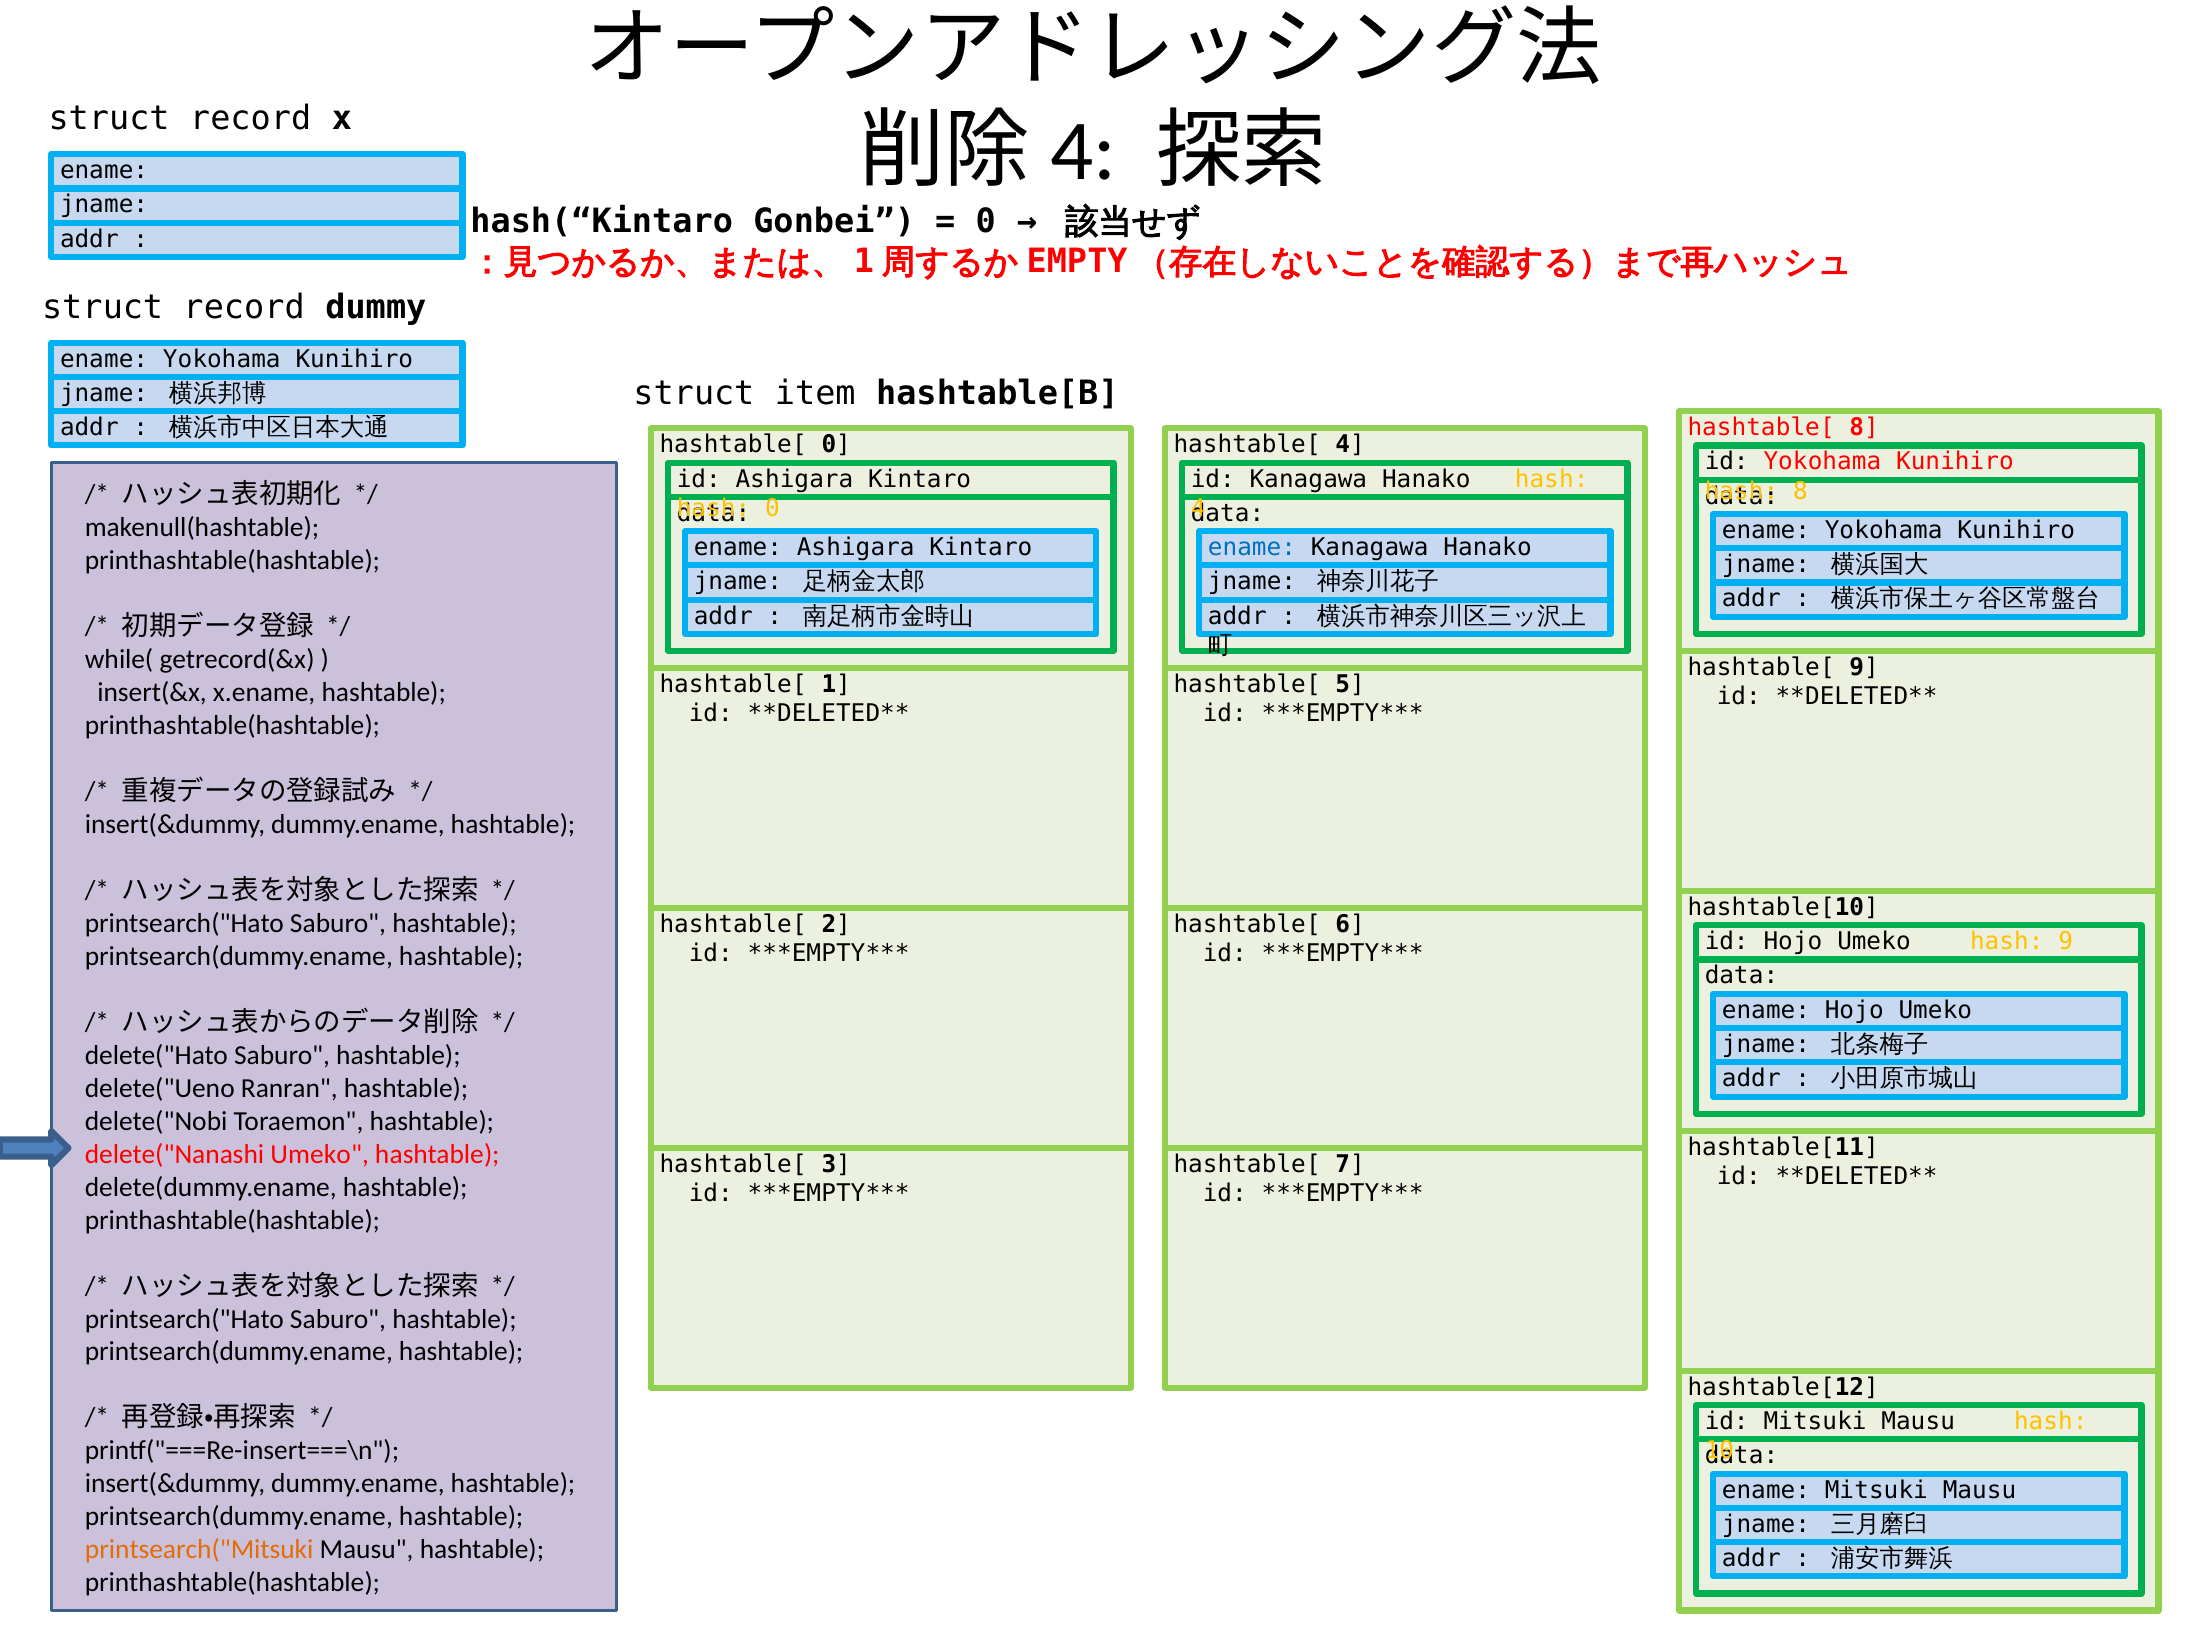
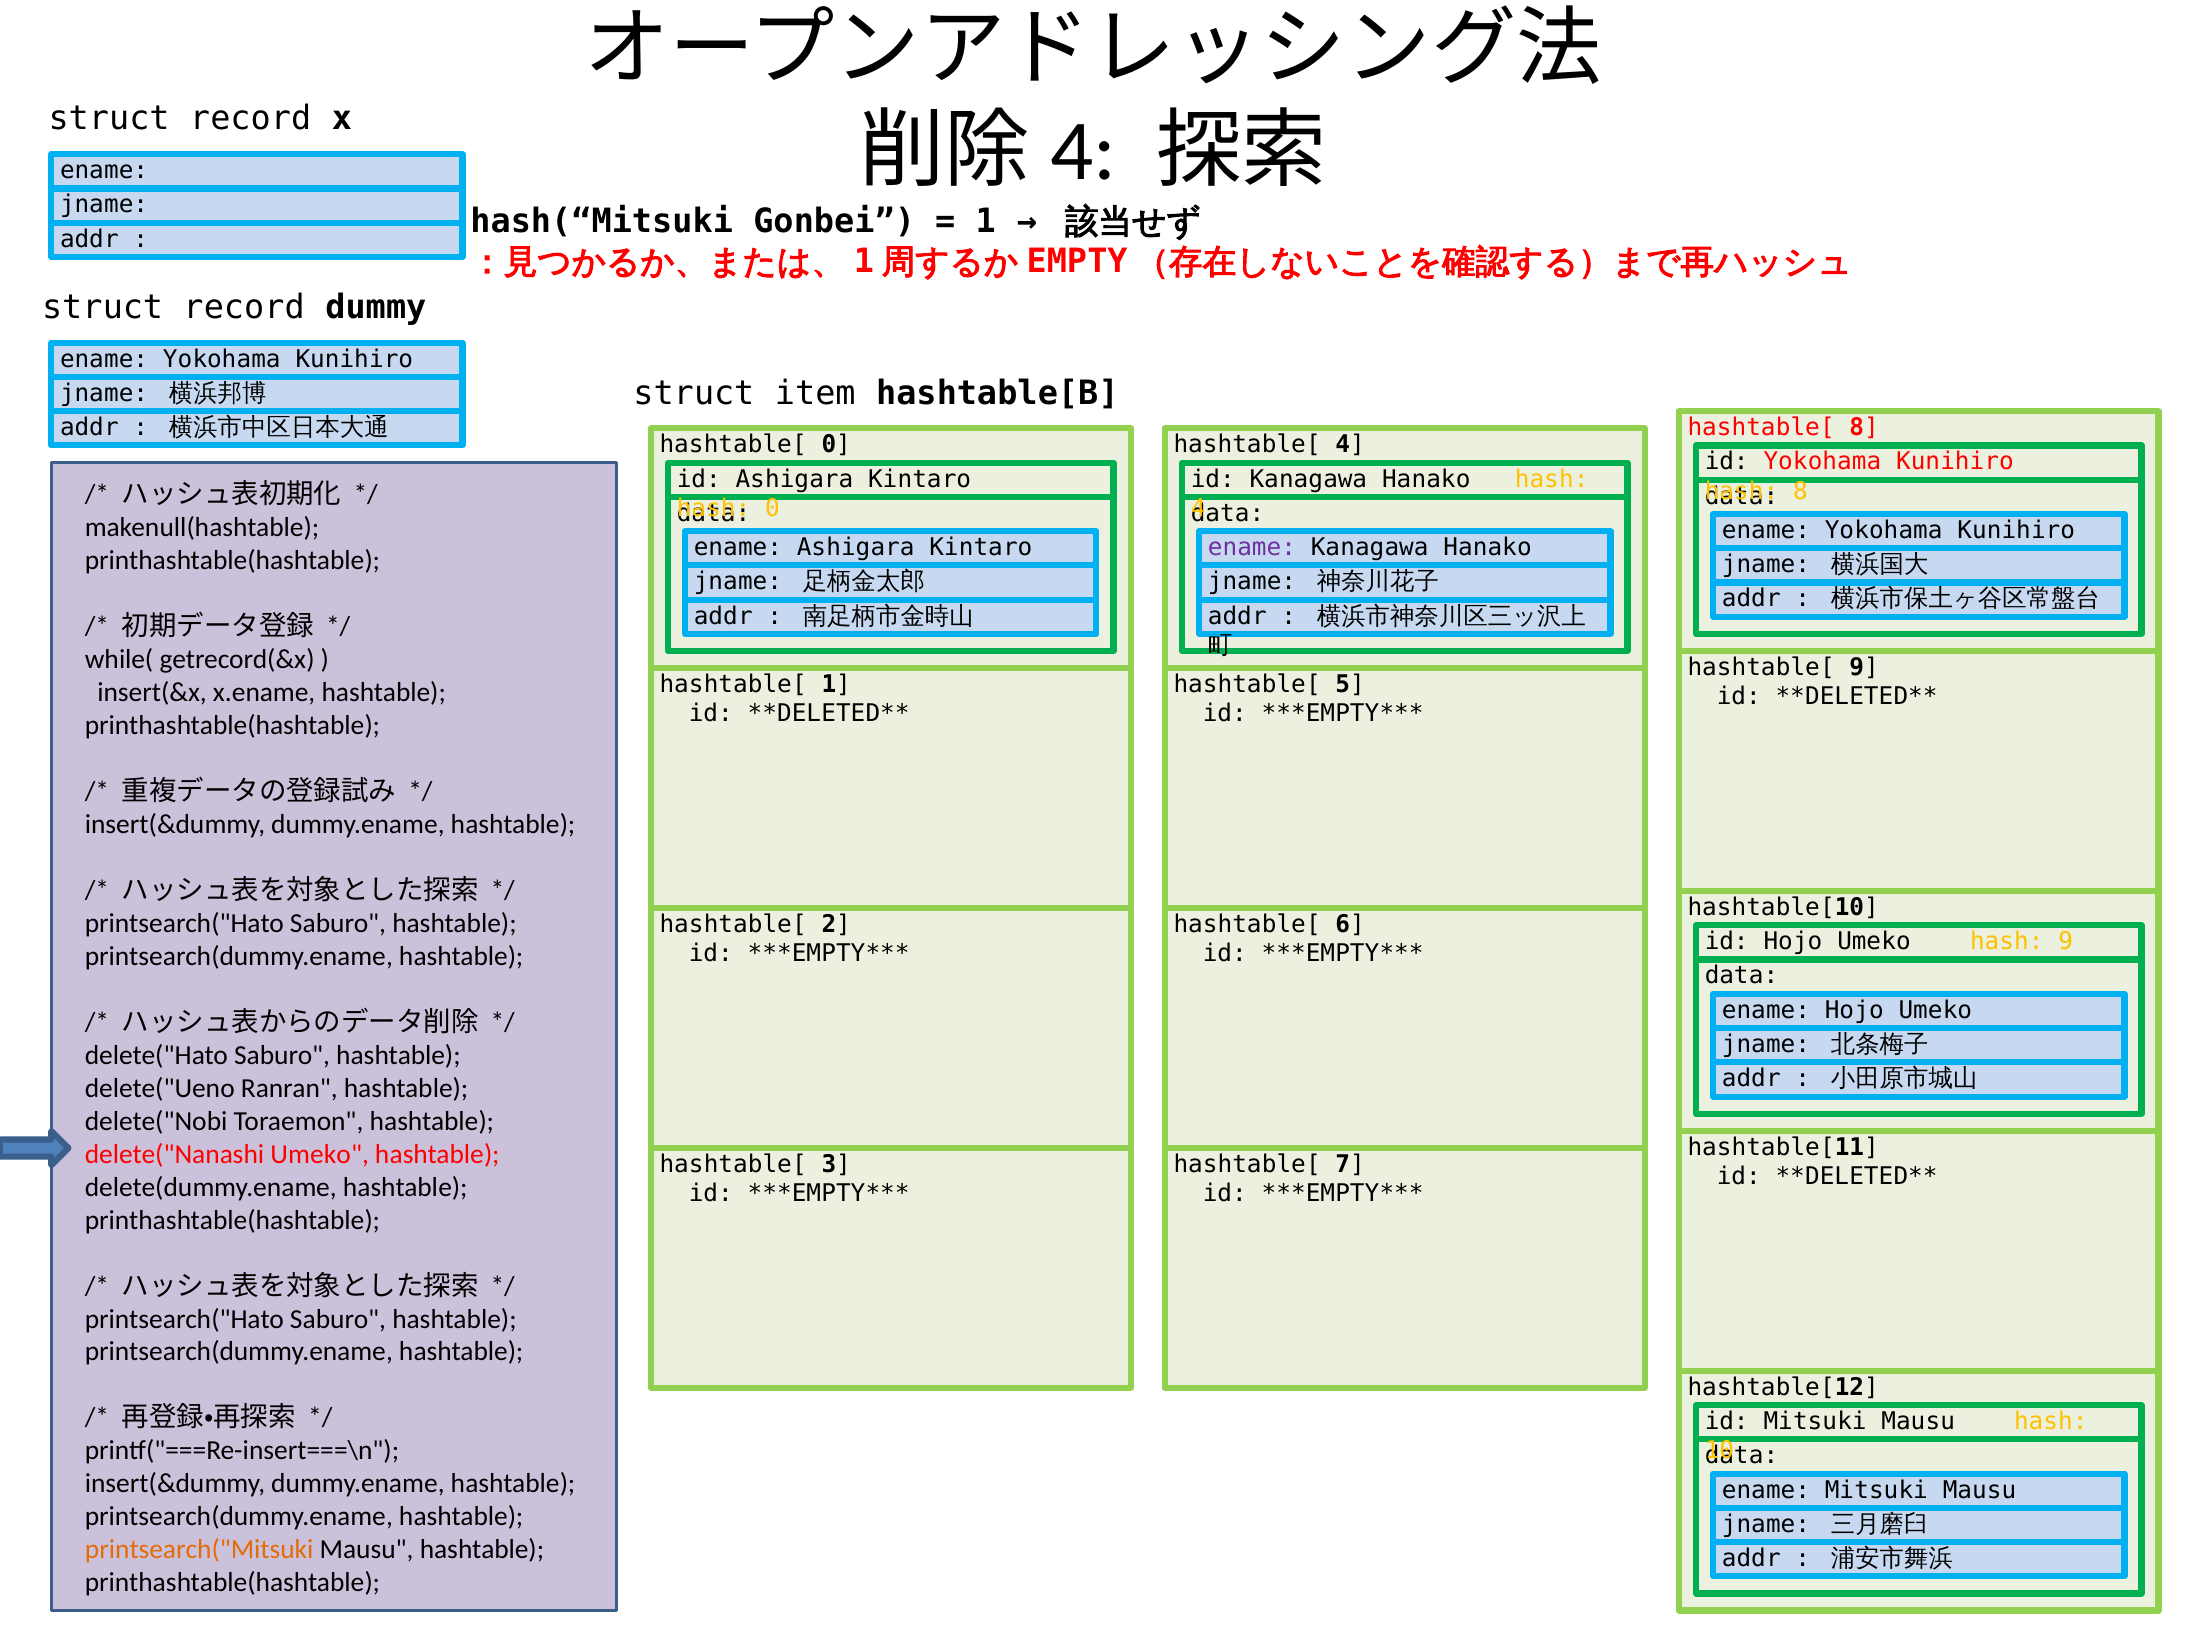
hash(“Kintaro: hash(“Kintaro -> hash(“Mitsuki
0 at (986, 222): 0 -> 1
ename at (1252, 547) colour: blue -> purple
